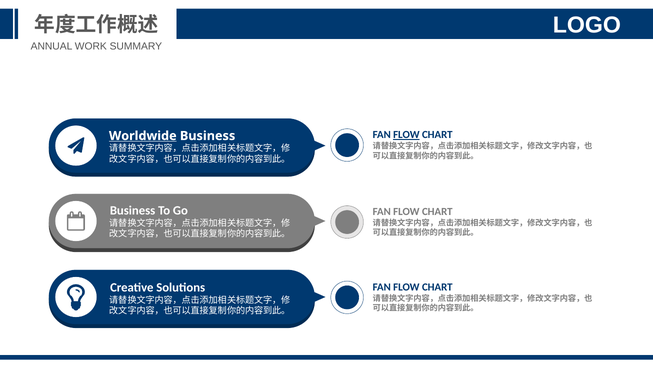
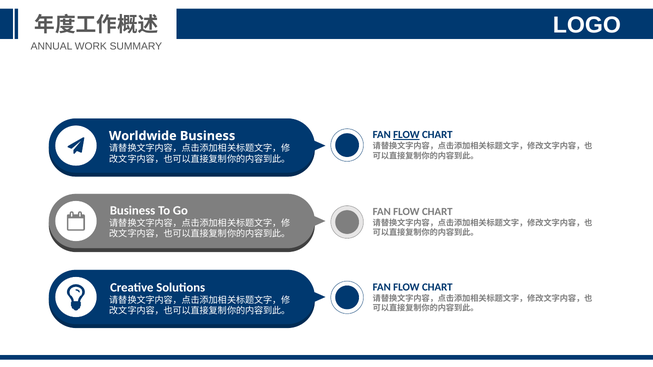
Worldwide underline: present -> none
